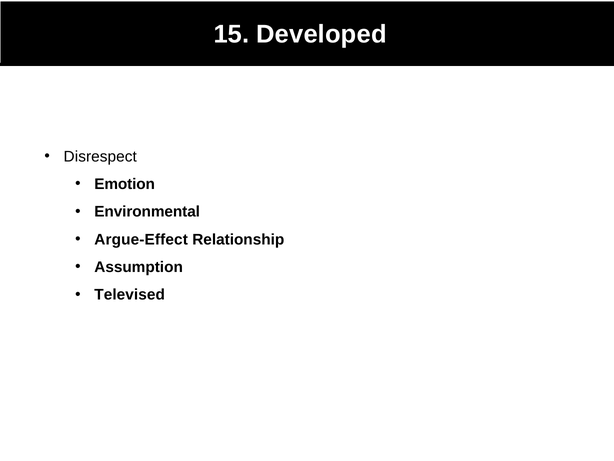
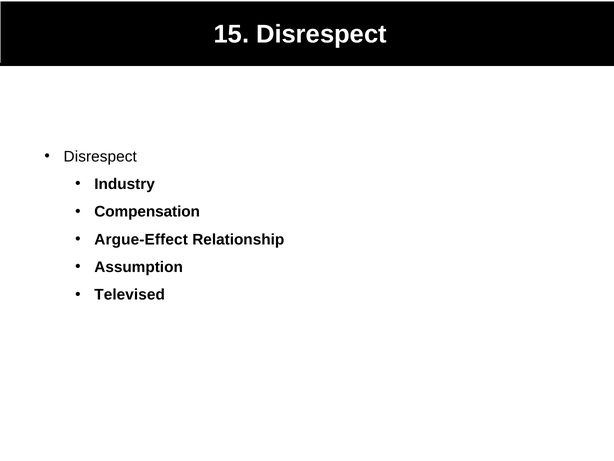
15 Developed: Developed -> Disrespect
Emotion: Emotion -> Industry
Environmental: Environmental -> Compensation
